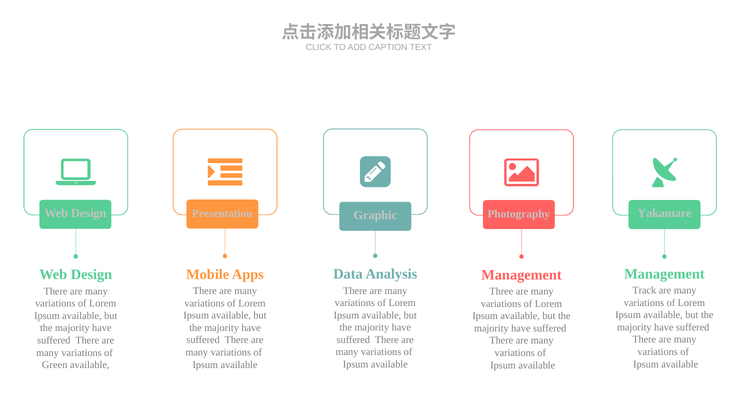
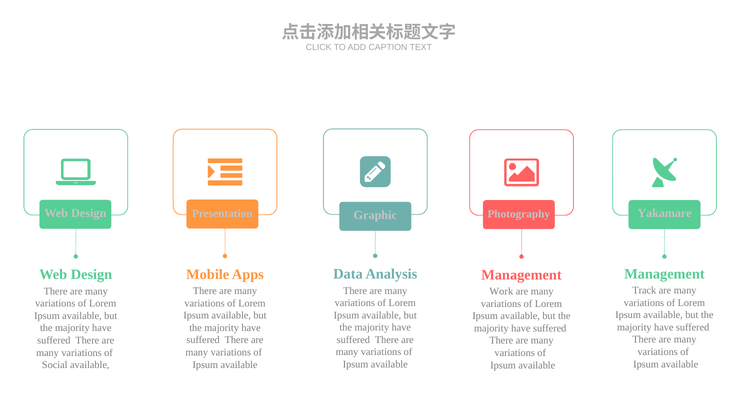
Three: Three -> Work
Green: Green -> Social
